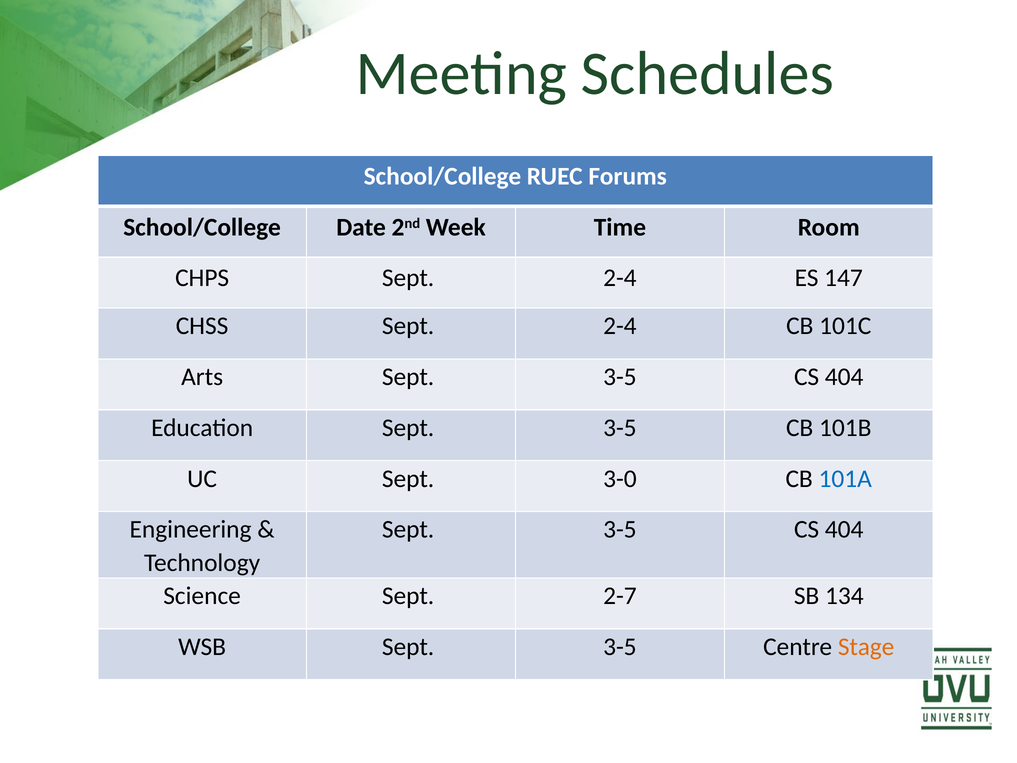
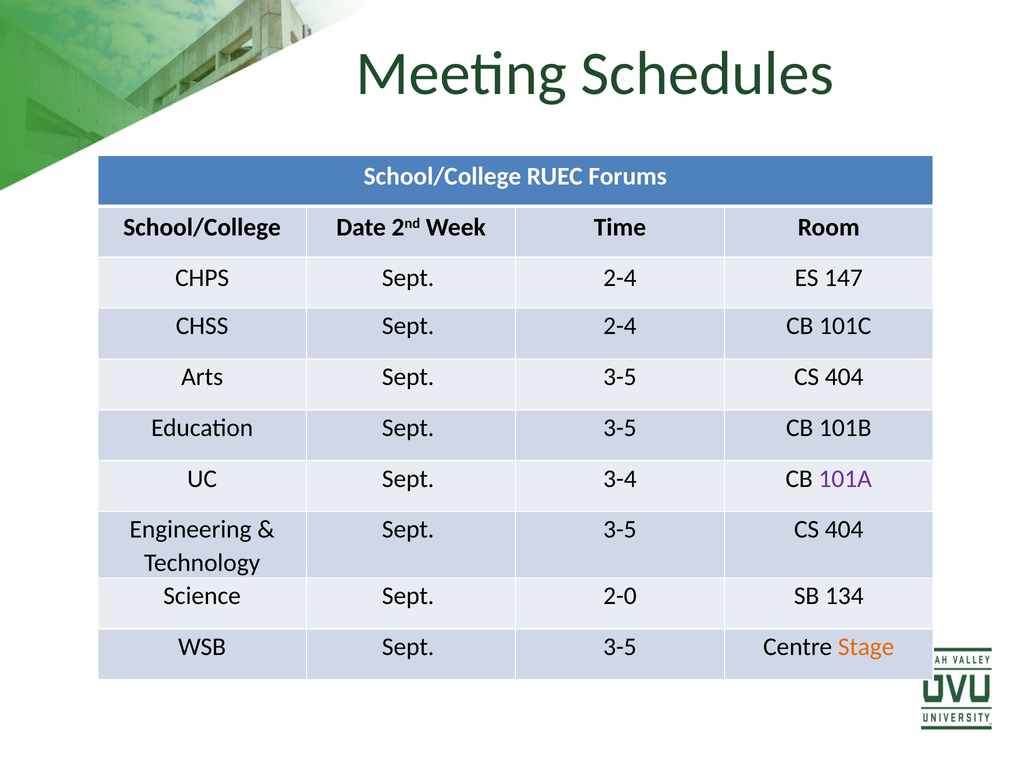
3-0: 3-0 -> 3-4
101A colour: blue -> purple
2-7: 2-7 -> 2-0
